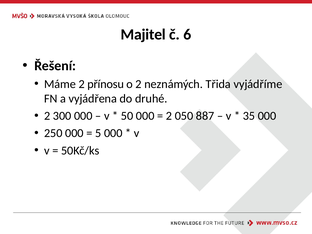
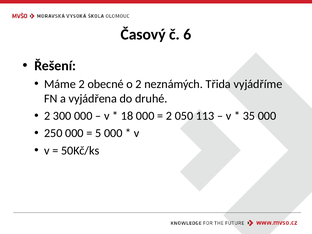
Majitel: Majitel -> Časový
přínosu: přínosu -> obecné
50: 50 -> 18
887: 887 -> 113
